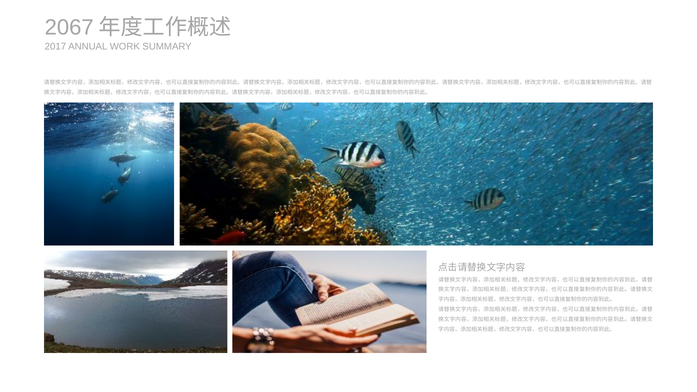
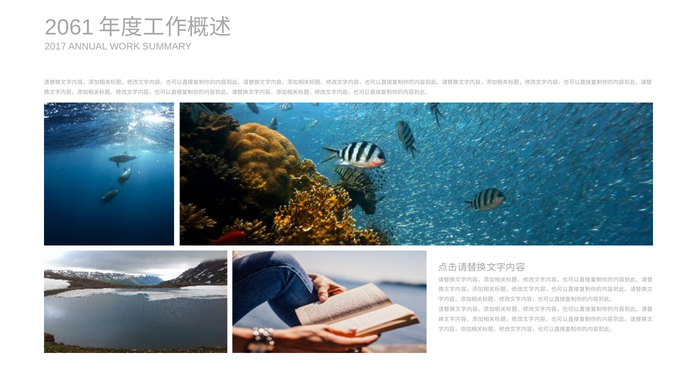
2067: 2067 -> 2061
